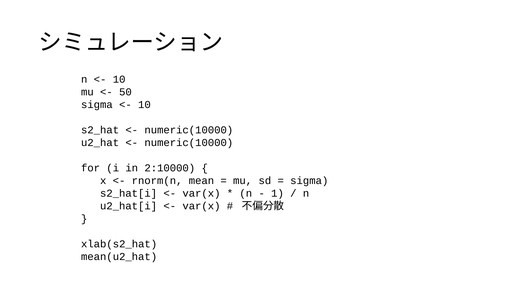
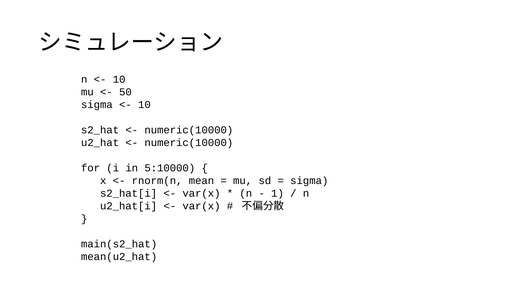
2:10000: 2:10000 -> 5:10000
xlab(s2_hat: xlab(s2_hat -> main(s2_hat
